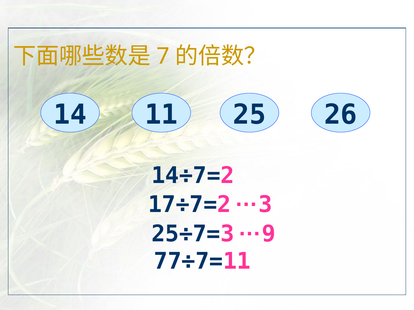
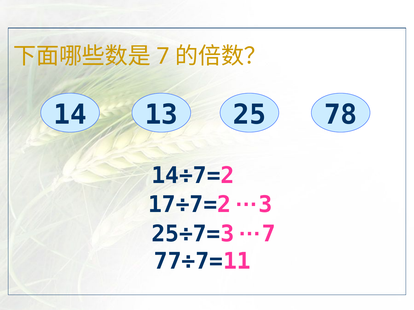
11: 11 -> 13
26: 26 -> 78
25÷7=3 9: 9 -> 7
